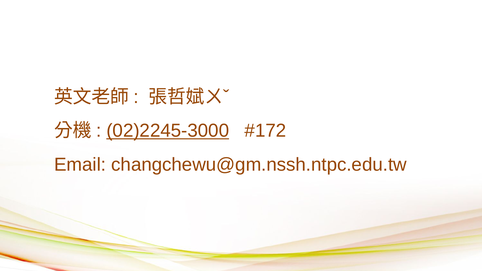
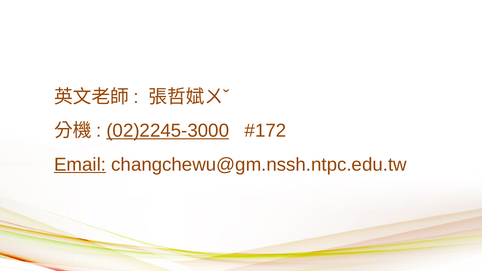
Email underline: none -> present
